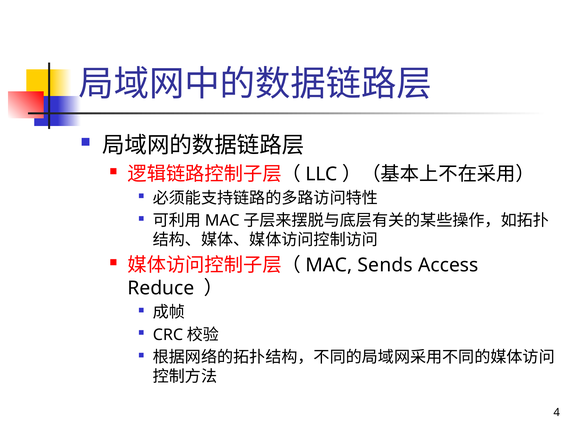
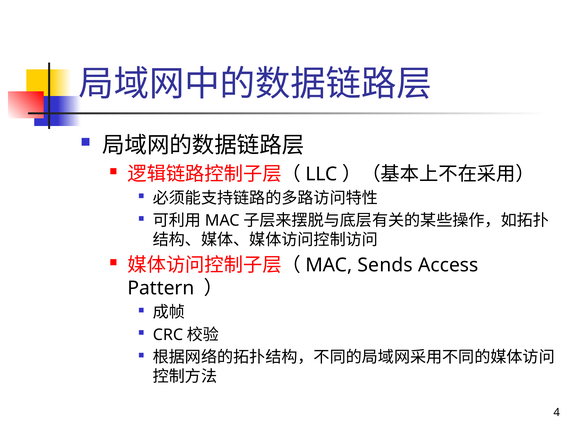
Reduce: Reduce -> Pattern
